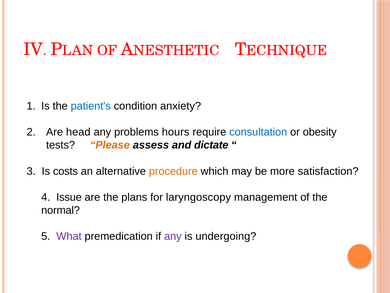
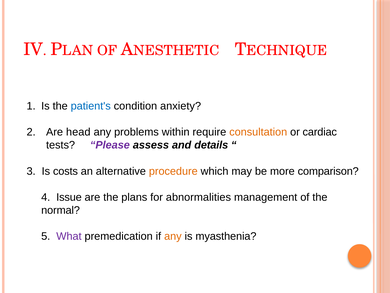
hours: hours -> within
consultation colour: blue -> orange
obesity: obesity -> cardiac
Please colour: orange -> purple
dictate: dictate -> details
satisfaction: satisfaction -> comparison
laryngoscopy: laryngoscopy -> abnormalities
any at (173, 236) colour: purple -> orange
undergoing: undergoing -> myasthenia
